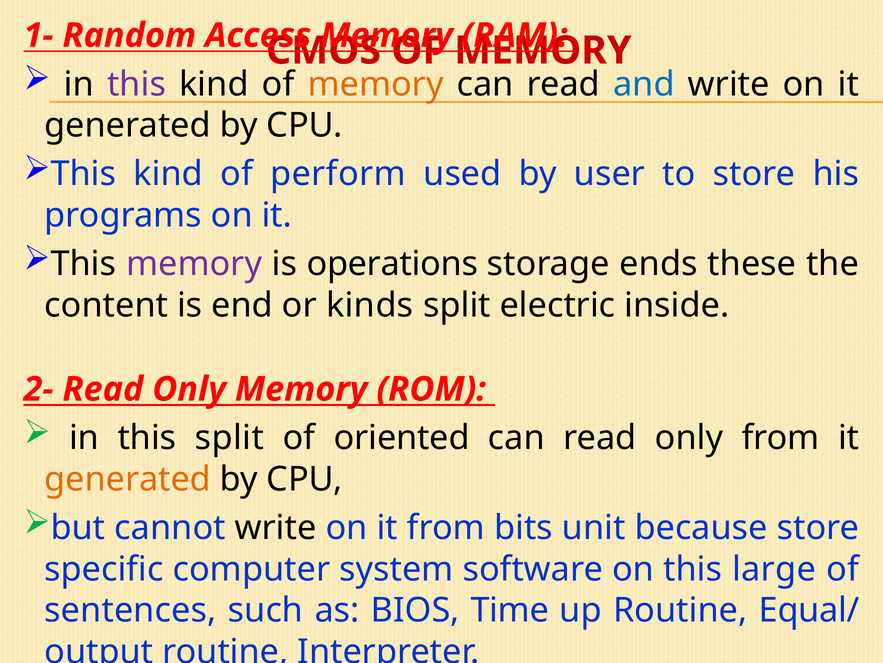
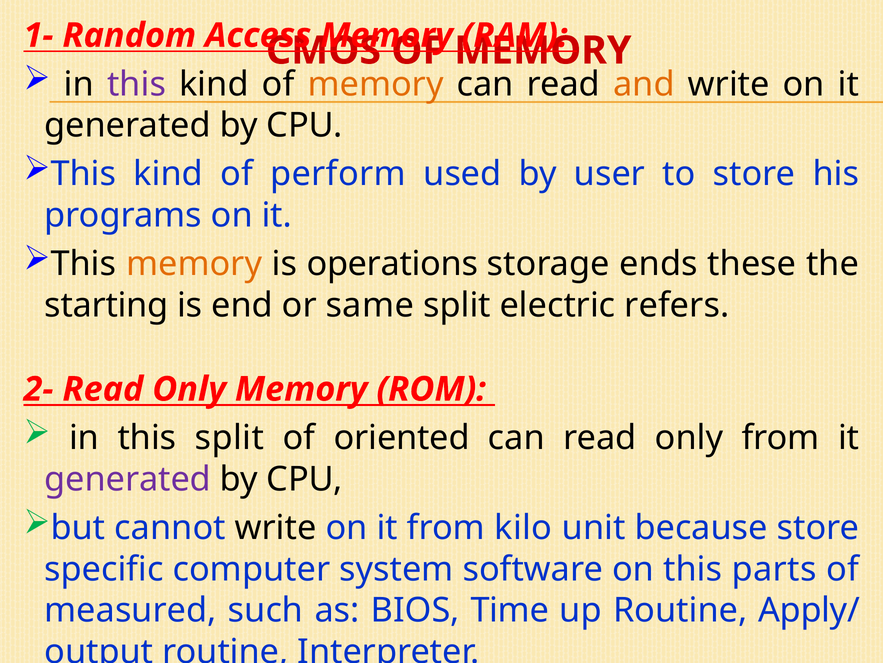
and colour: blue -> orange
memory at (194, 264) colour: purple -> orange
content: content -> starting
kinds: kinds -> same
inside: inside -> refers
generated at (128, 479) colour: orange -> purple
bits: bits -> kilo
large: large -> parts
sentences: sentences -> measured
Equal/: Equal/ -> Apply/
